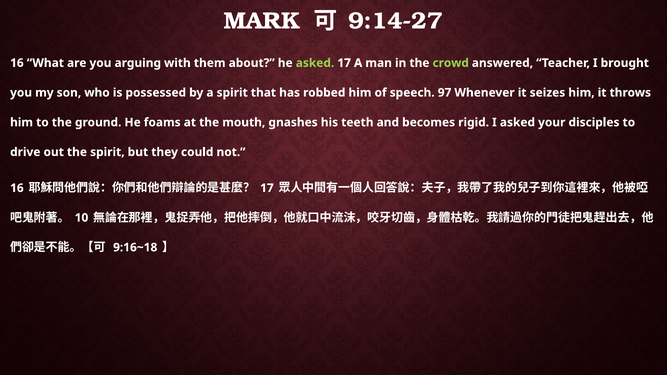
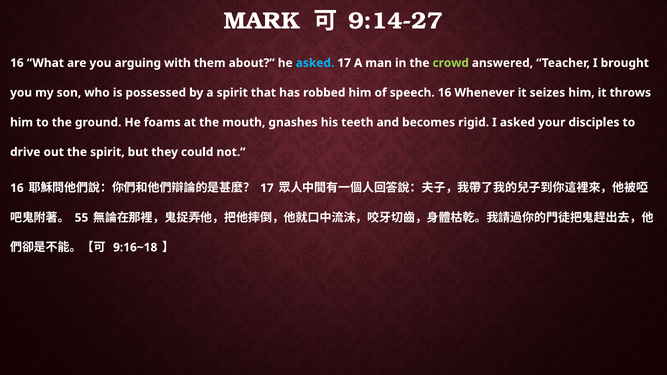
asked at (315, 63) colour: light green -> light blue
speech 97: 97 -> 16
10: 10 -> 55
